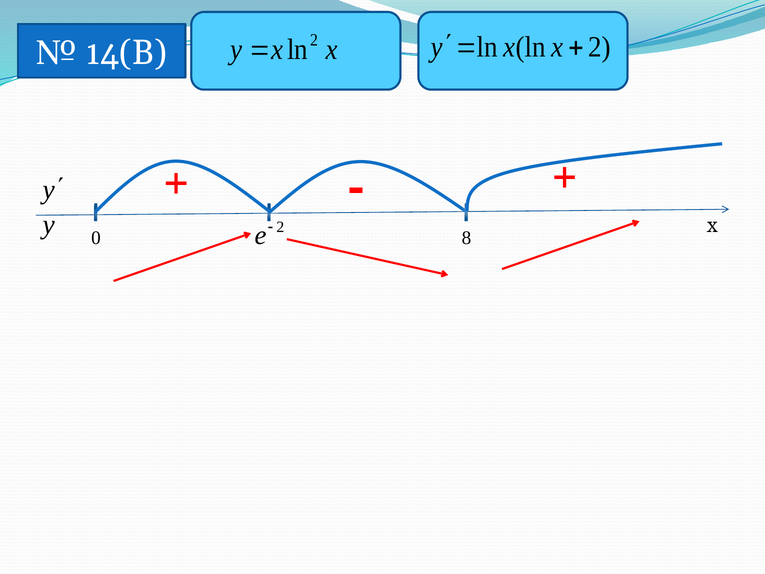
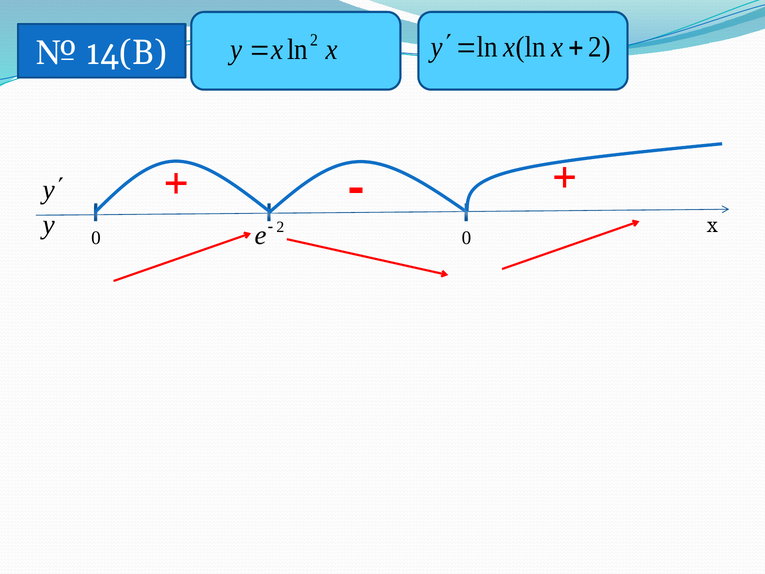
8 at (467, 238): 8 -> 0
